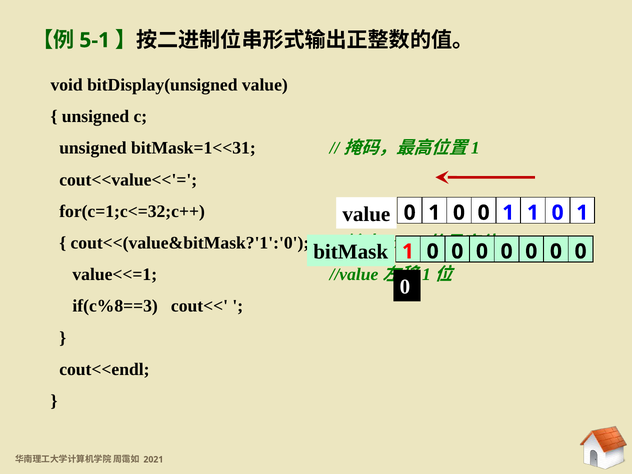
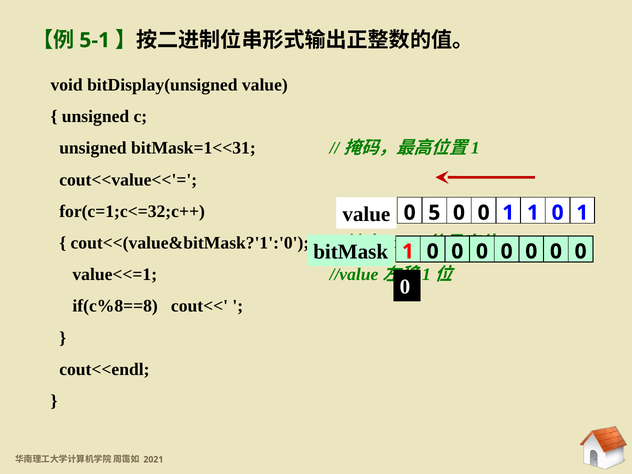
1 at (434, 213): 1 -> 5
if(c%8==3: if(c%8==3 -> if(c%8==8
